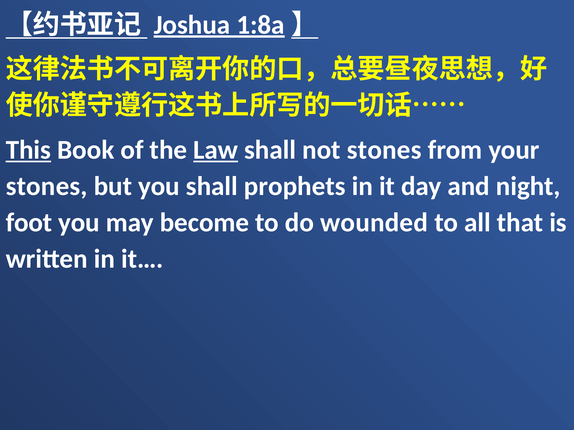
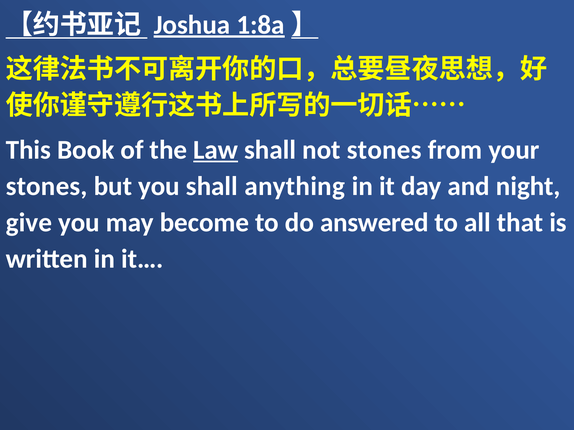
This underline: present -> none
prophets: prophets -> anything
foot: foot -> give
wounded: wounded -> answered
